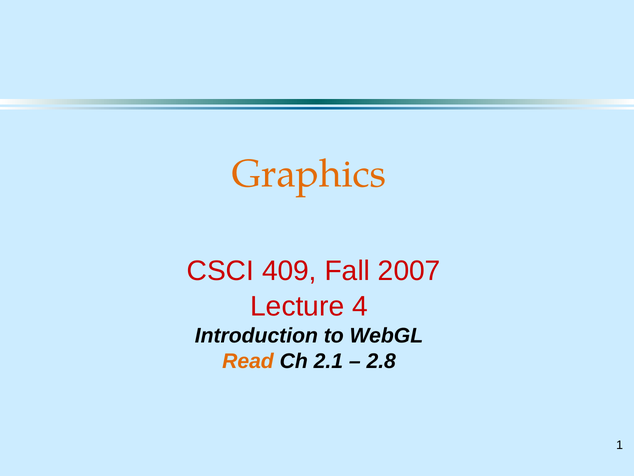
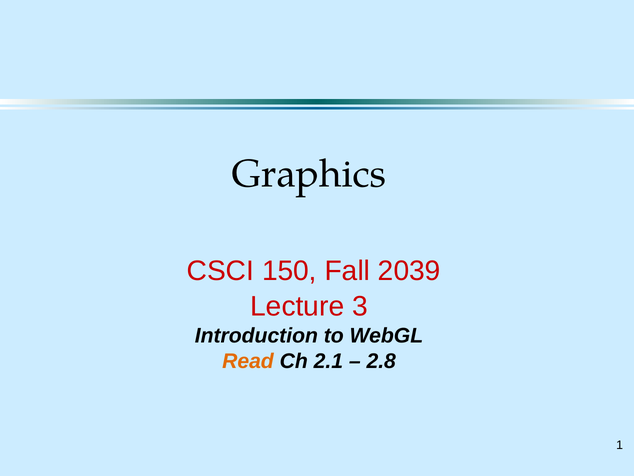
Graphics colour: orange -> black
409: 409 -> 150
2007: 2007 -> 2039
4: 4 -> 3
